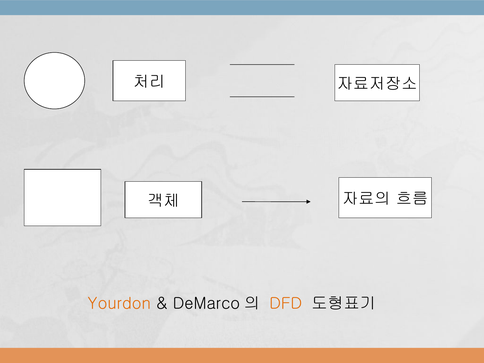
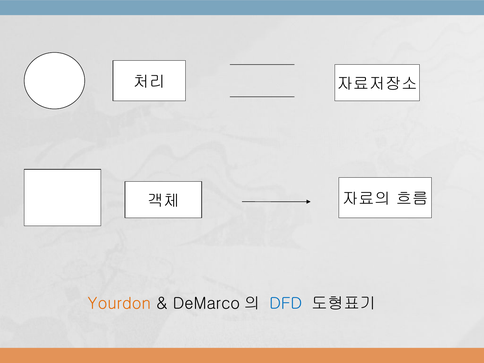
DFD colour: orange -> blue
